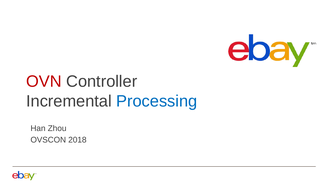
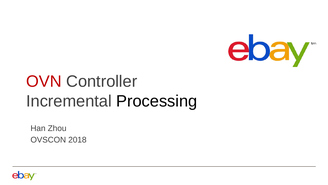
Processing colour: blue -> black
